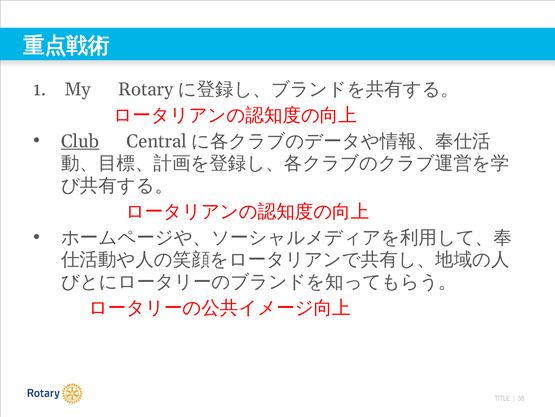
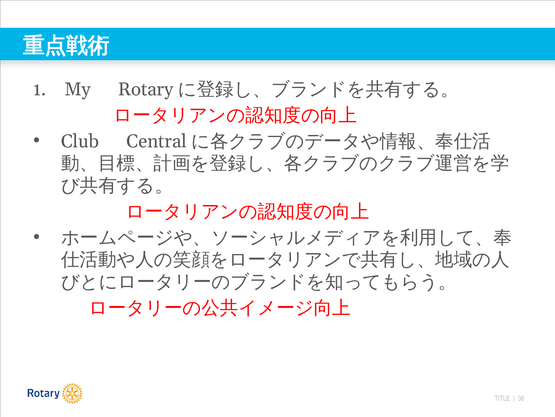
Club underline: present -> none
